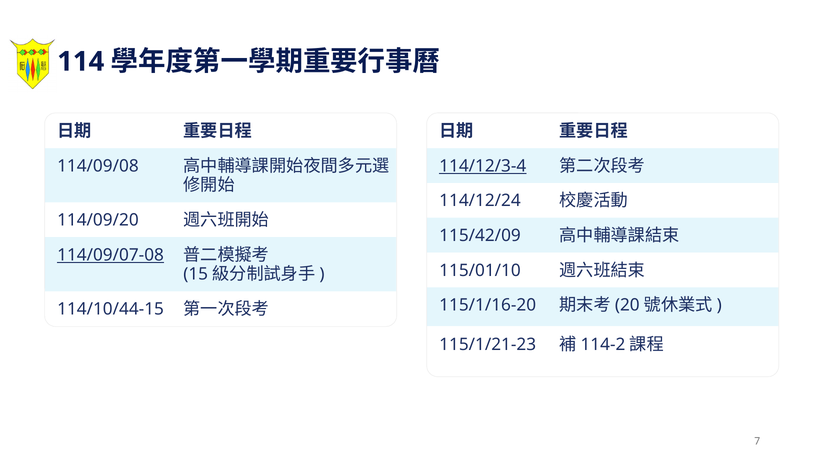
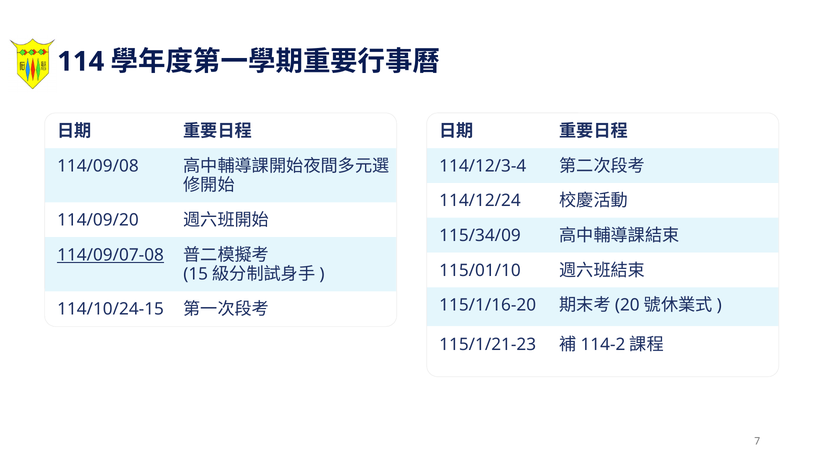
114/12/3-4 underline: present -> none
115/42/09: 115/42/09 -> 115/34/09
114/10/44-15: 114/10/44-15 -> 114/10/24-15
